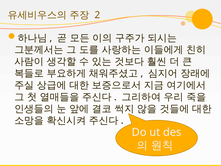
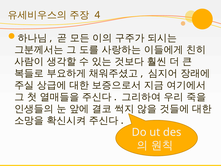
2: 2 -> 4
